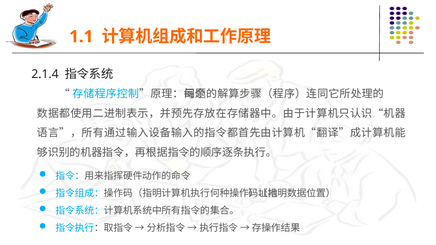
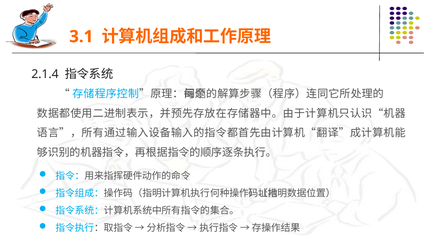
1.1: 1.1 -> 3.1
